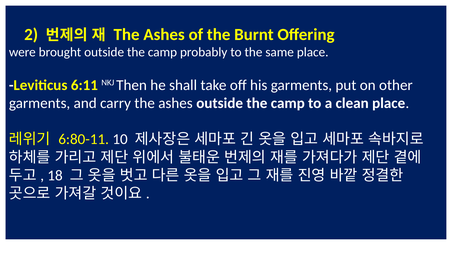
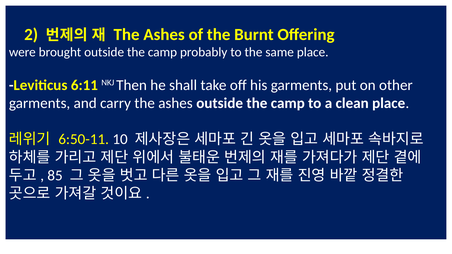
6:80-11: 6:80-11 -> 6:50-11
18: 18 -> 85
